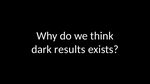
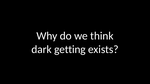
results: results -> getting
